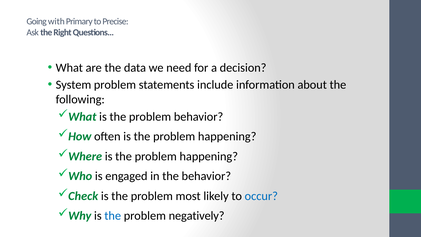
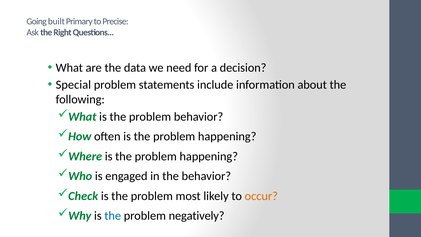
with: with -> built
System: System -> Special
occur colour: blue -> orange
